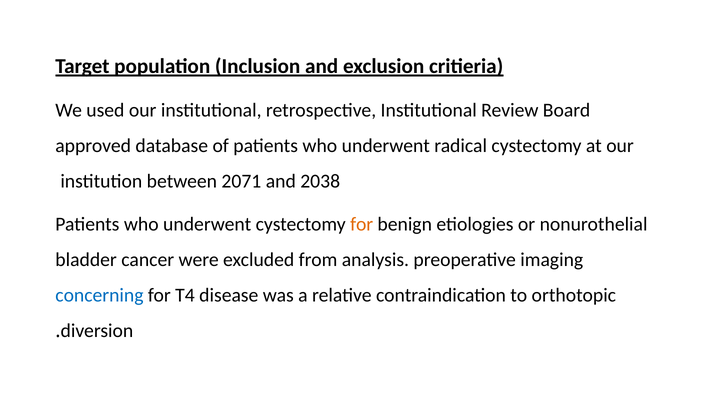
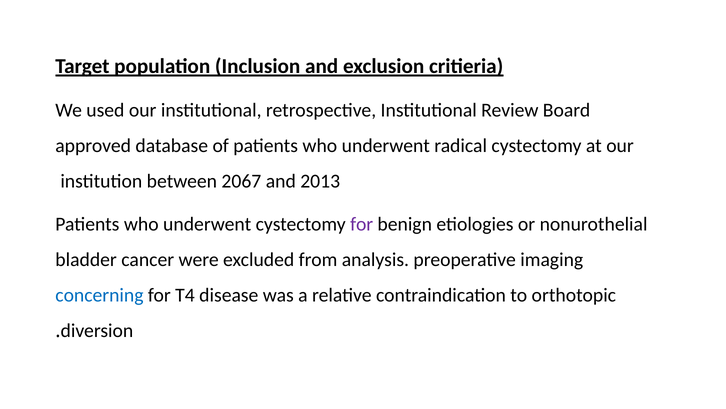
2071: 2071 -> 2067
2038: 2038 -> 2013
for at (362, 224) colour: orange -> purple
